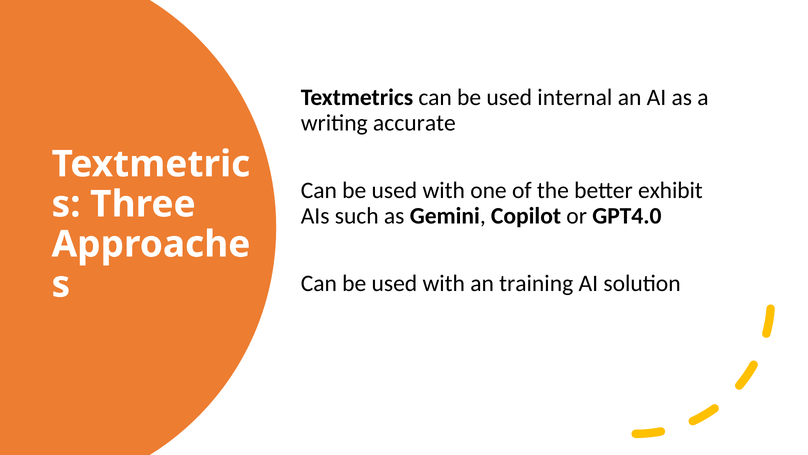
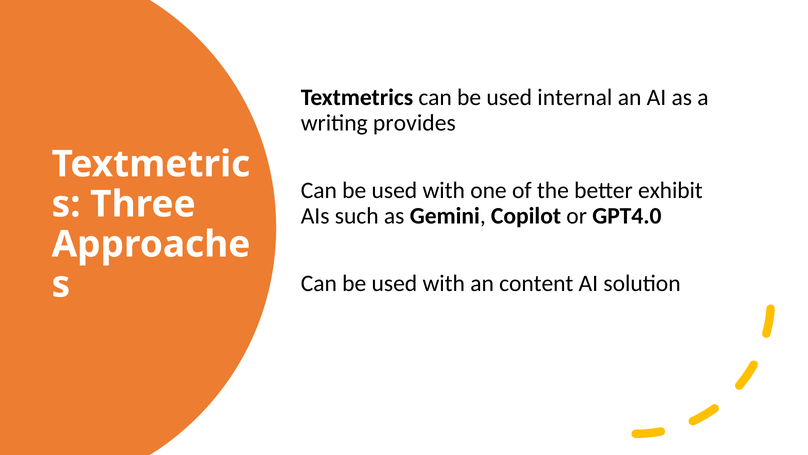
accurate: accurate -> provides
training: training -> content
